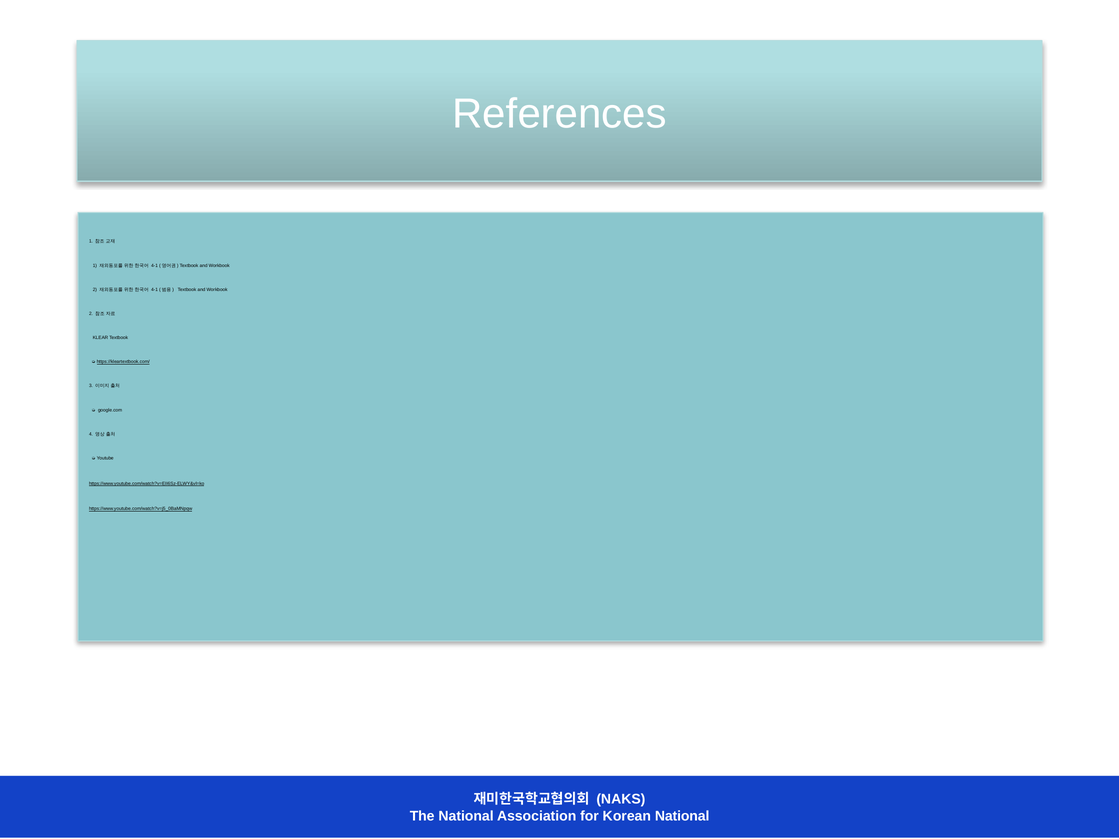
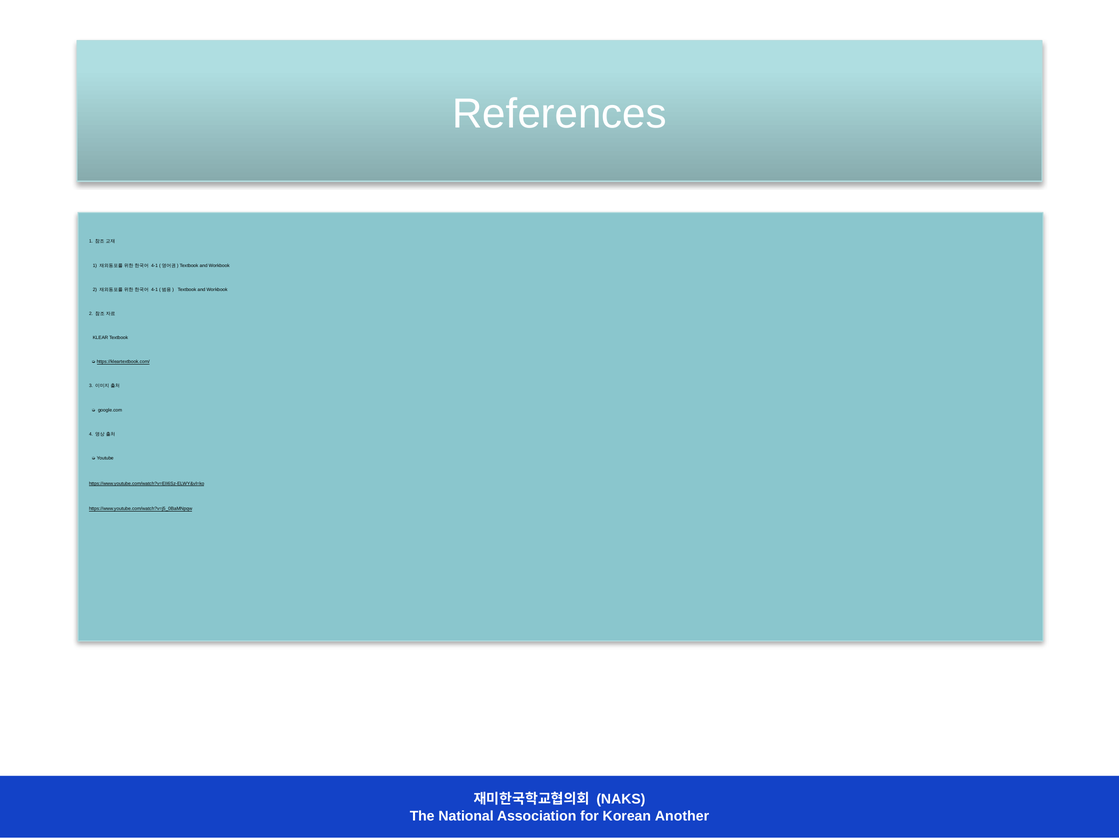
Korean National: National -> Another
